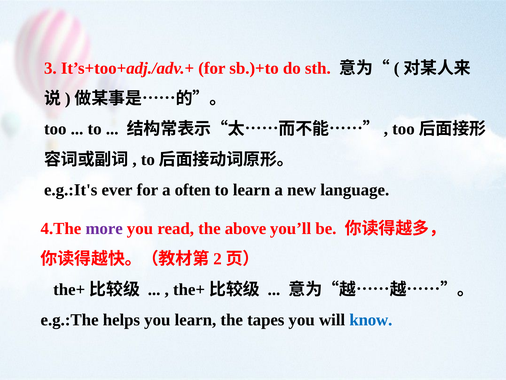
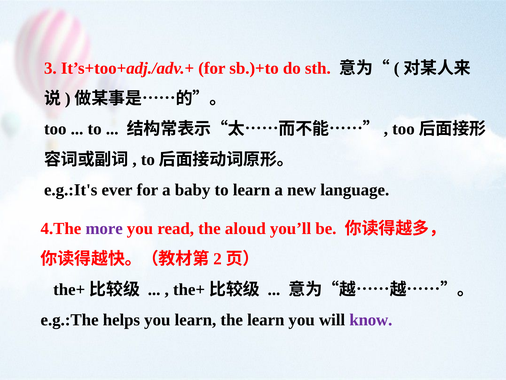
often: often -> baby
above: above -> aloud
the tapes: tapes -> learn
know colour: blue -> purple
